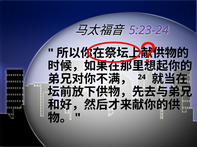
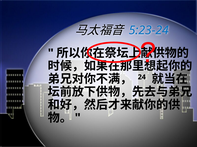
5:23-24 colour: purple -> blue
